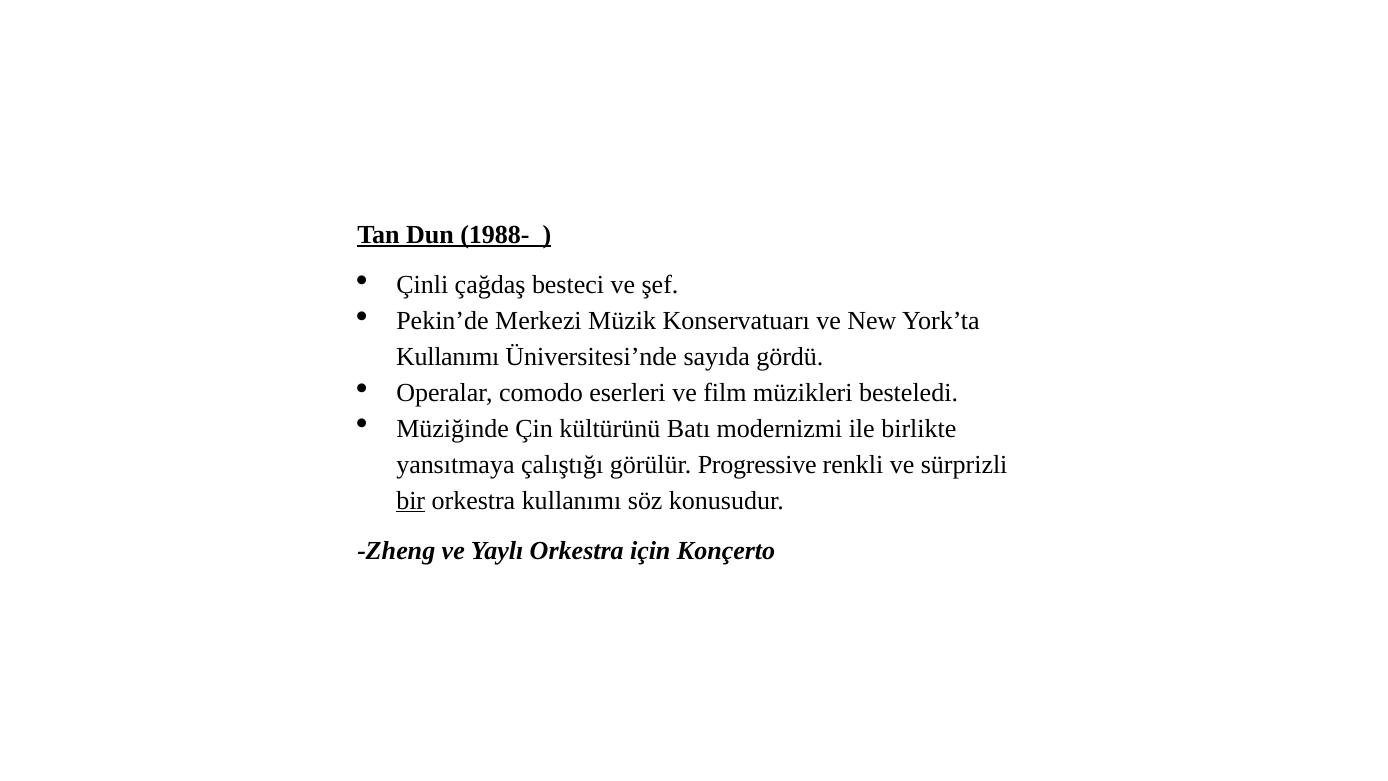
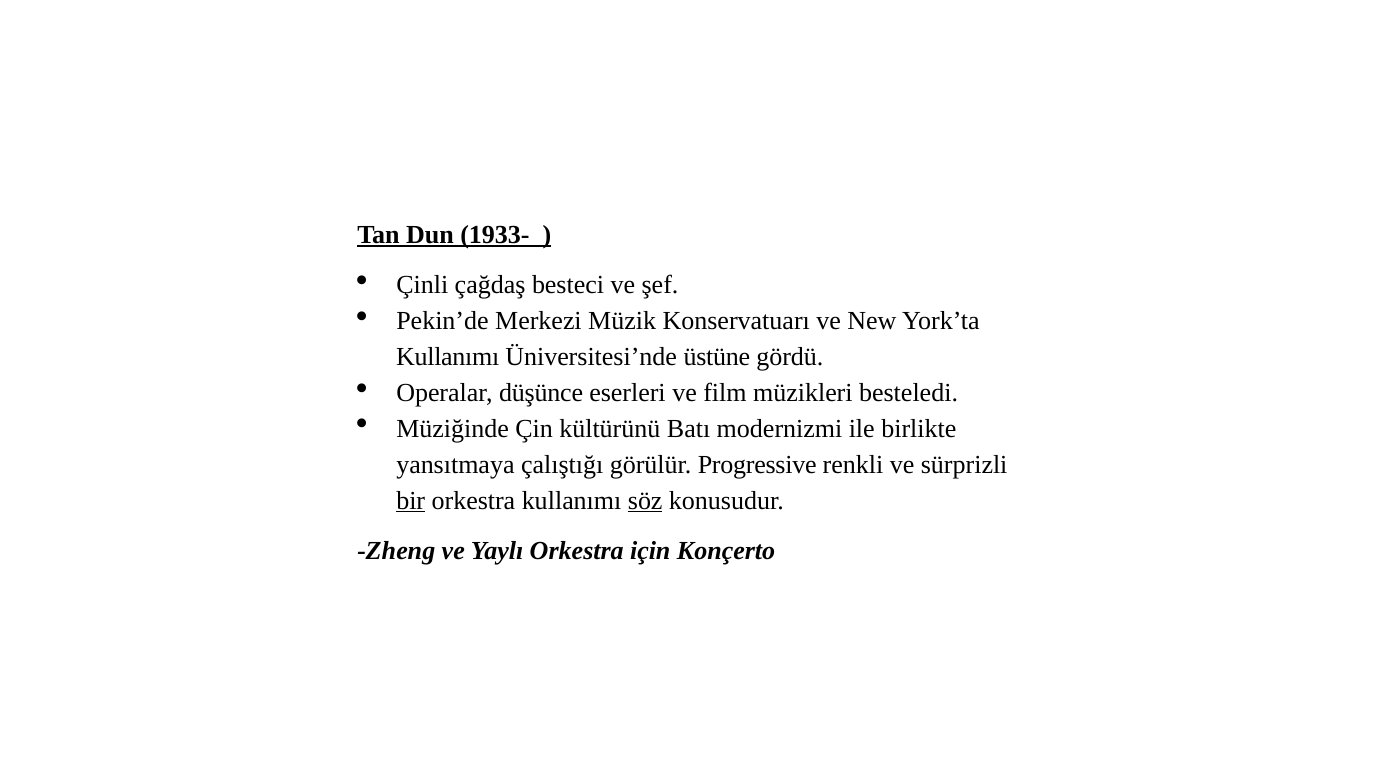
1988-: 1988- -> 1933-
sayıda: sayıda -> üstüne
comodo: comodo -> düşünce
söz underline: none -> present
